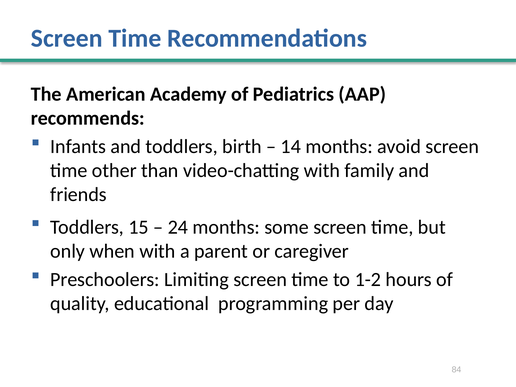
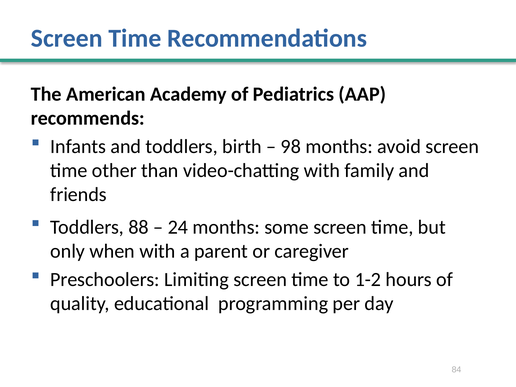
14: 14 -> 98
15: 15 -> 88
